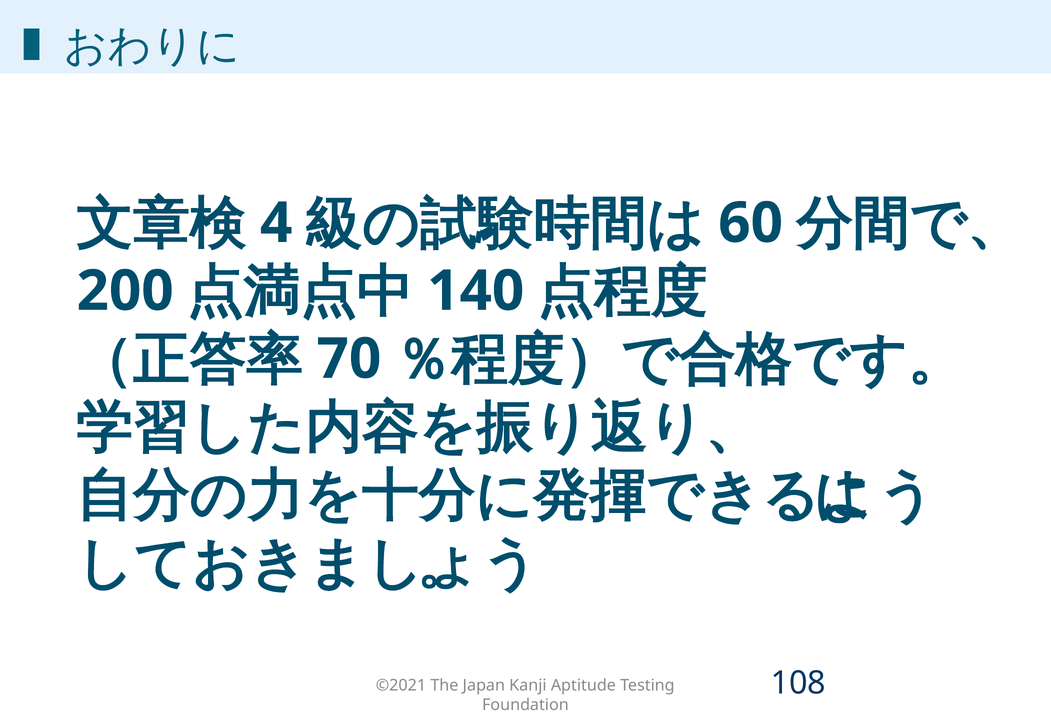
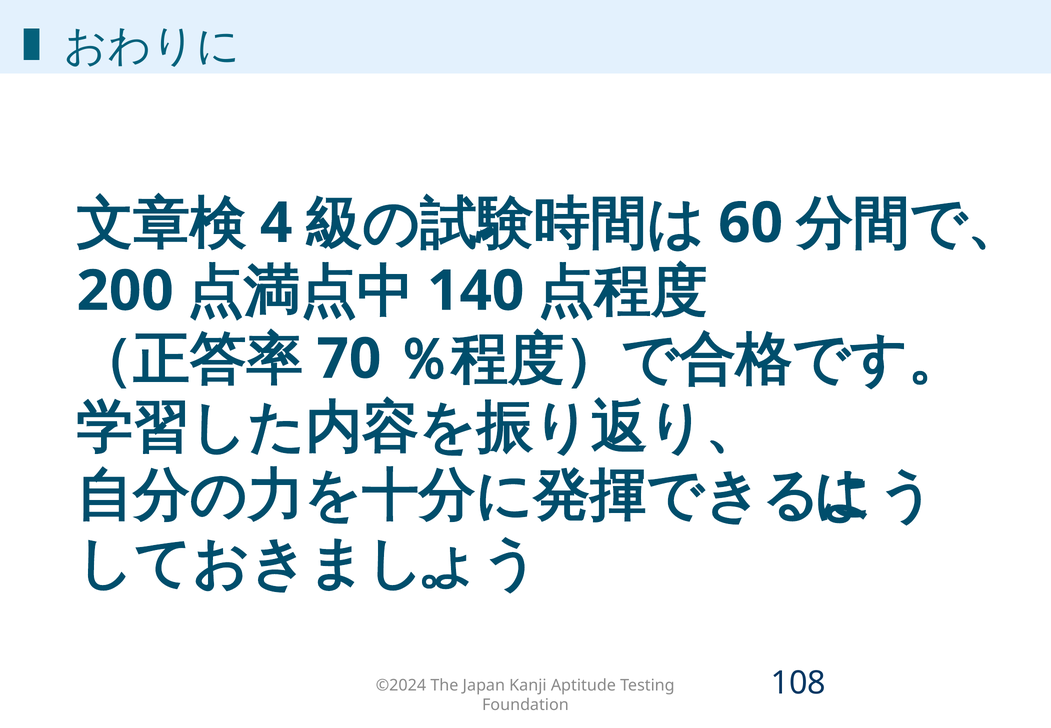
©2021: ©2021 -> ©2024
